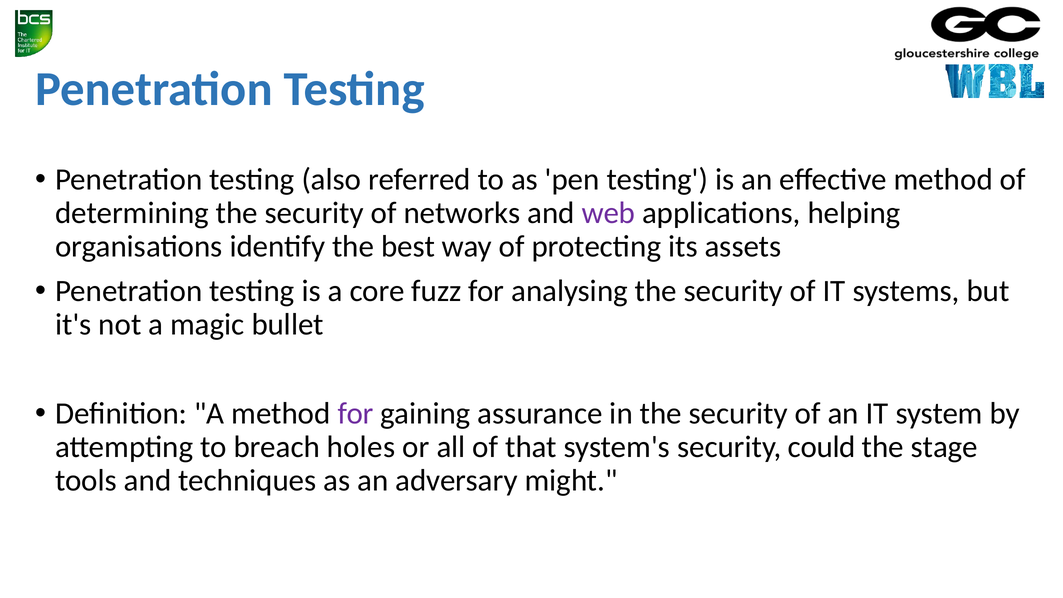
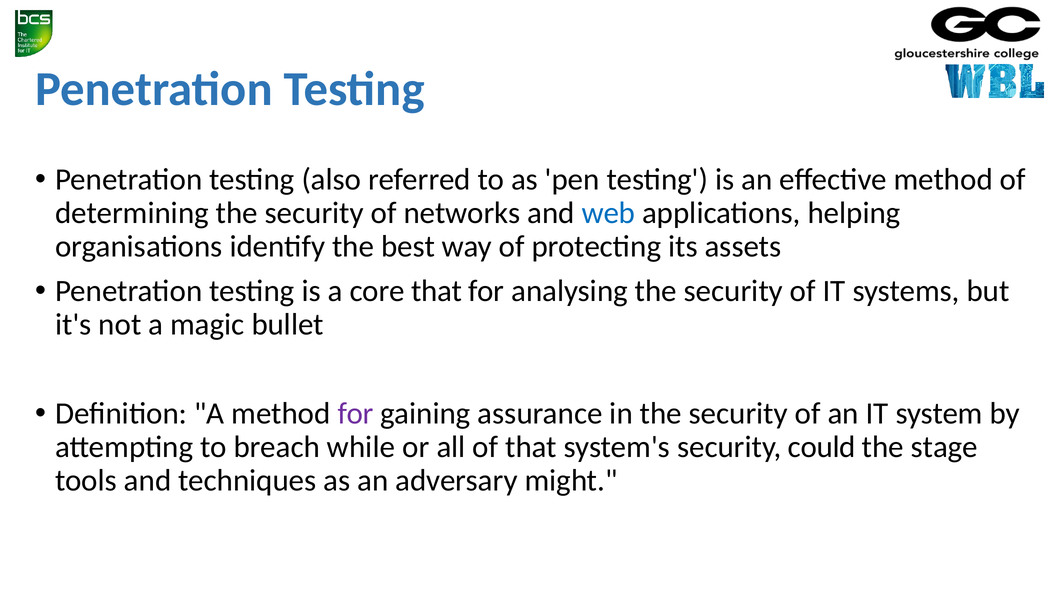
web colour: purple -> blue
core fuzz: fuzz -> that
holes: holes -> while
